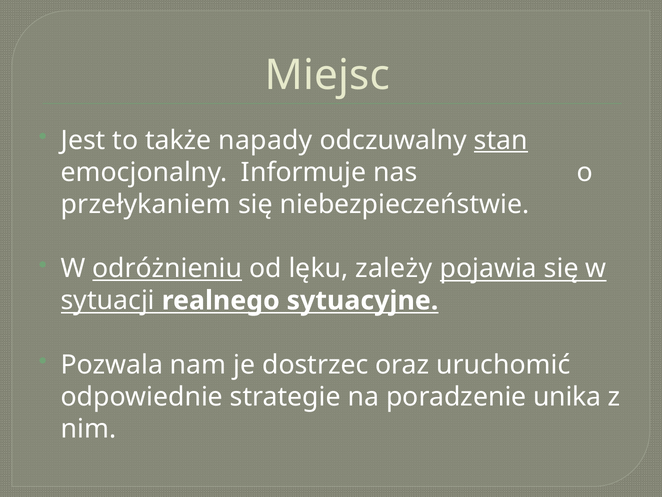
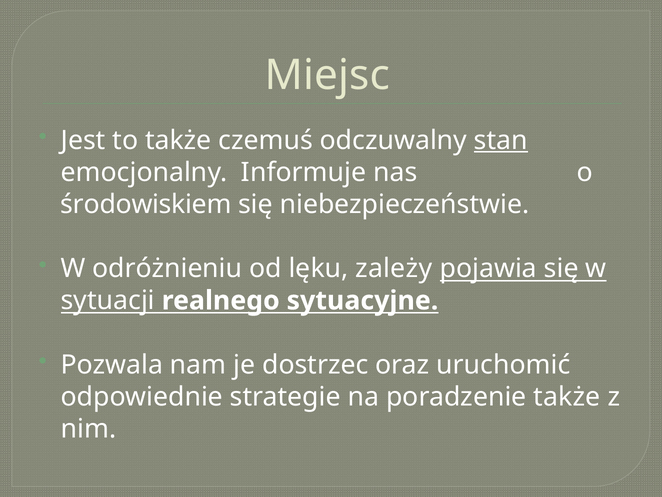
napady: napady -> czemuś
przełykaniem: przełykaniem -> środowiskiem
odróżnieniu underline: present -> none
poradzenie unika: unika -> także
